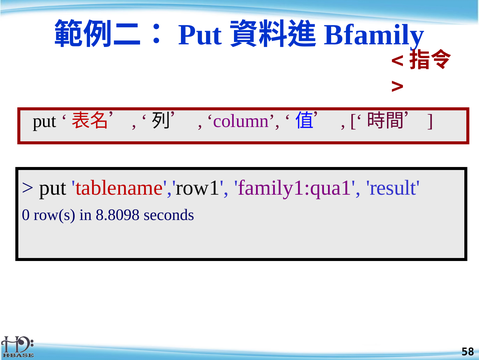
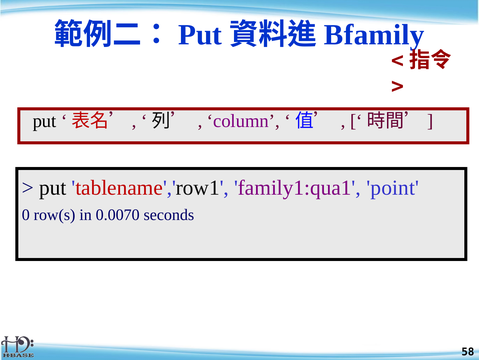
result: result -> point
8.8098: 8.8098 -> 0.0070
